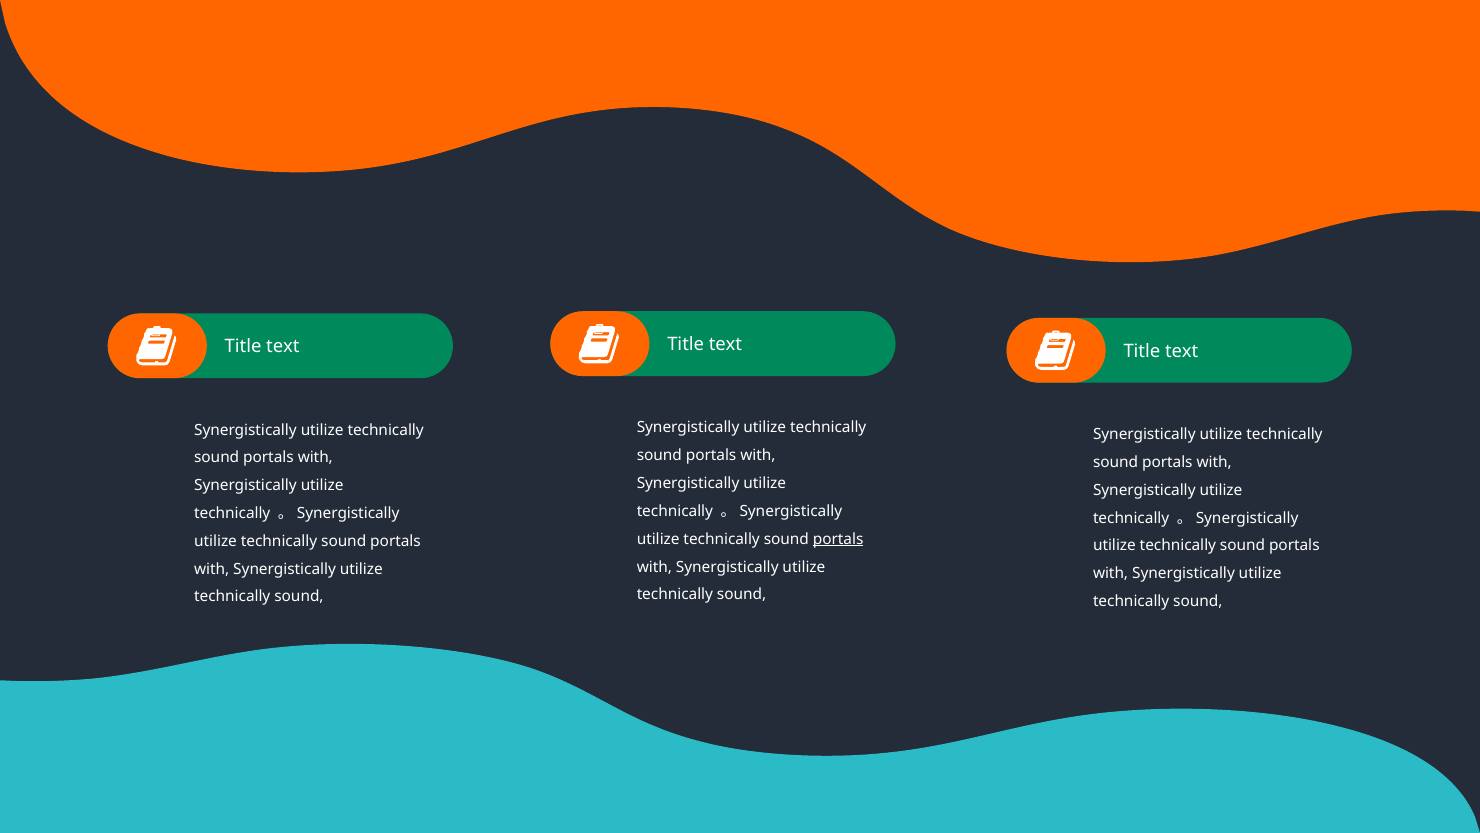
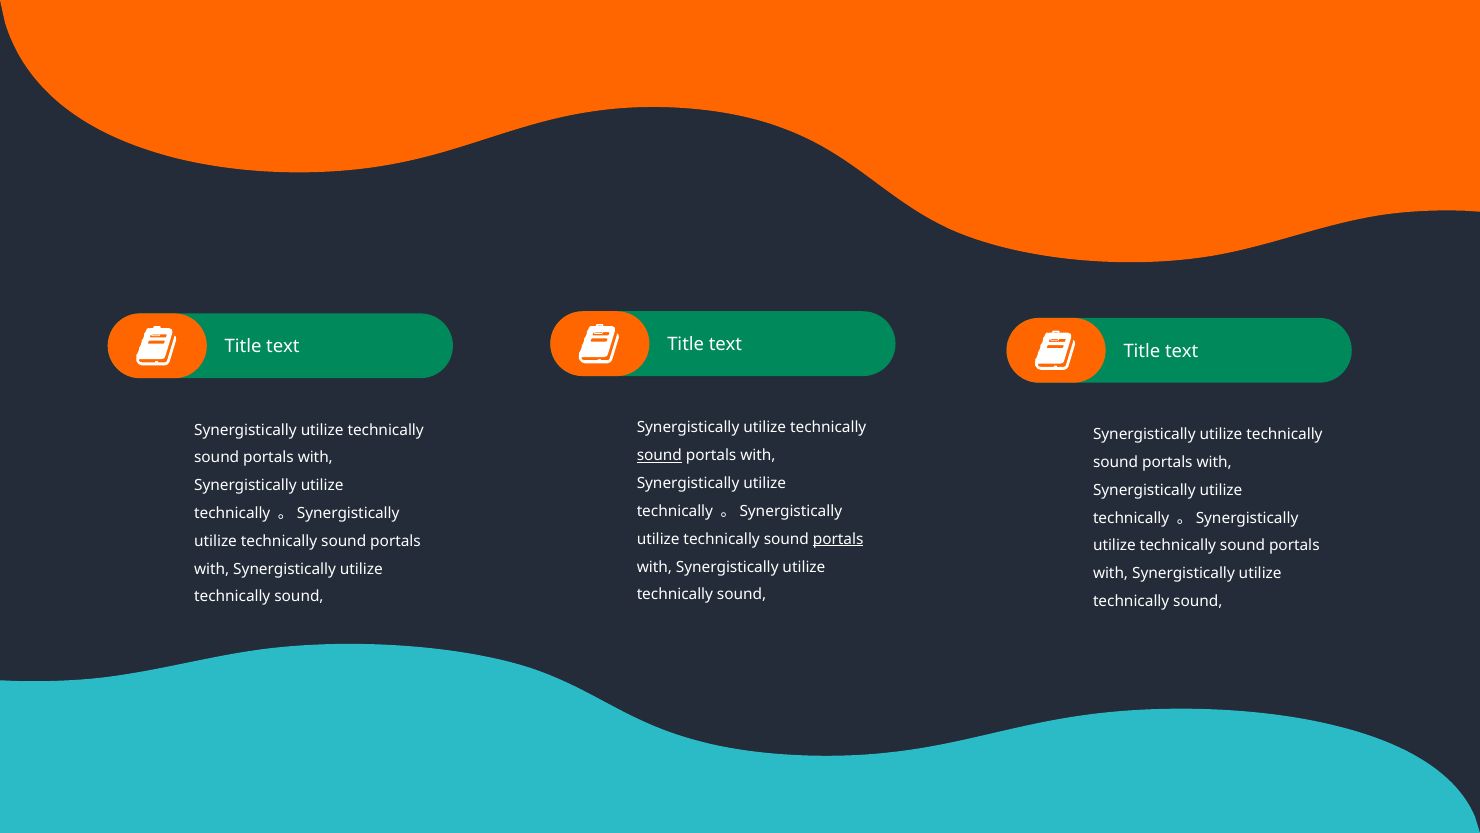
sound at (659, 455) underline: none -> present
